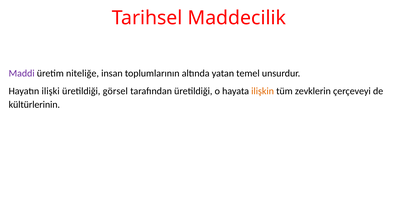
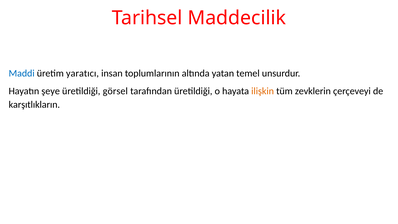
Maddi colour: purple -> blue
niteliğe: niteliğe -> yaratıcı
ilişki: ilişki -> şeye
kültürlerinin: kültürlerinin -> karşıtlıkların
